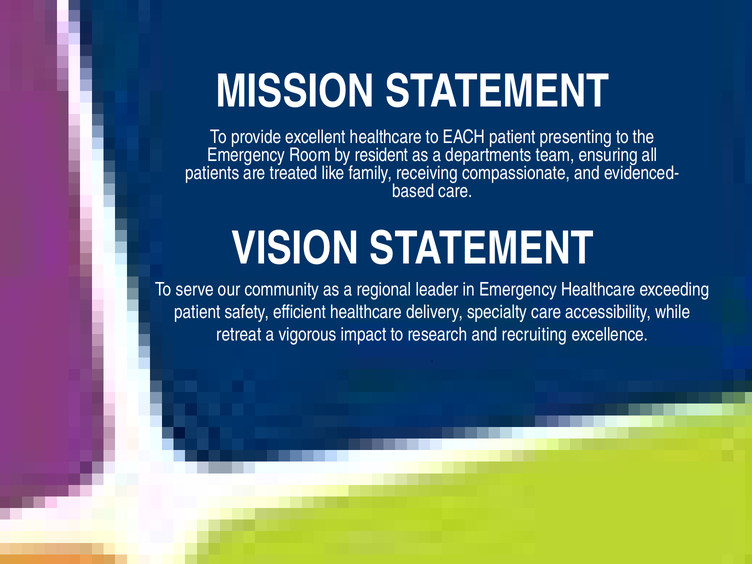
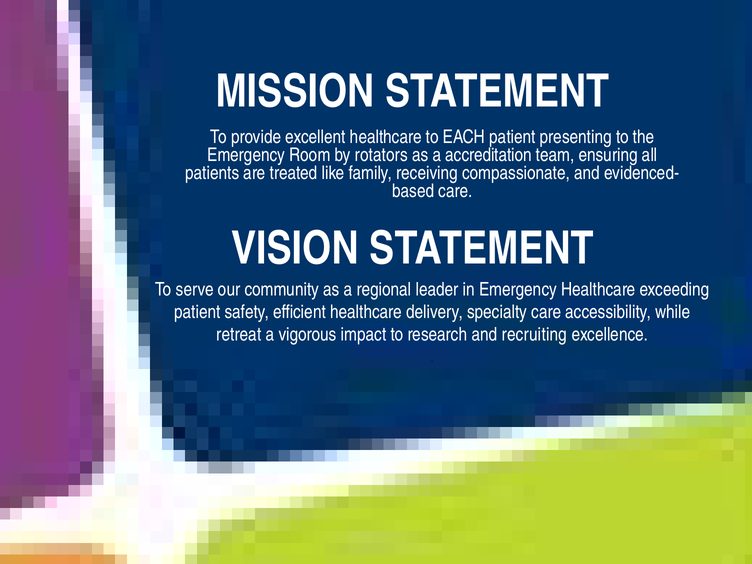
resident: resident -> rotators
departments: departments -> accreditation
